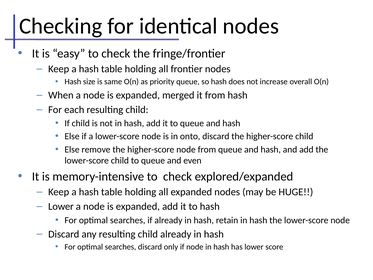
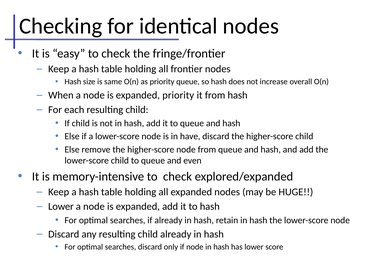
expanded merged: merged -> priority
onto: onto -> have
